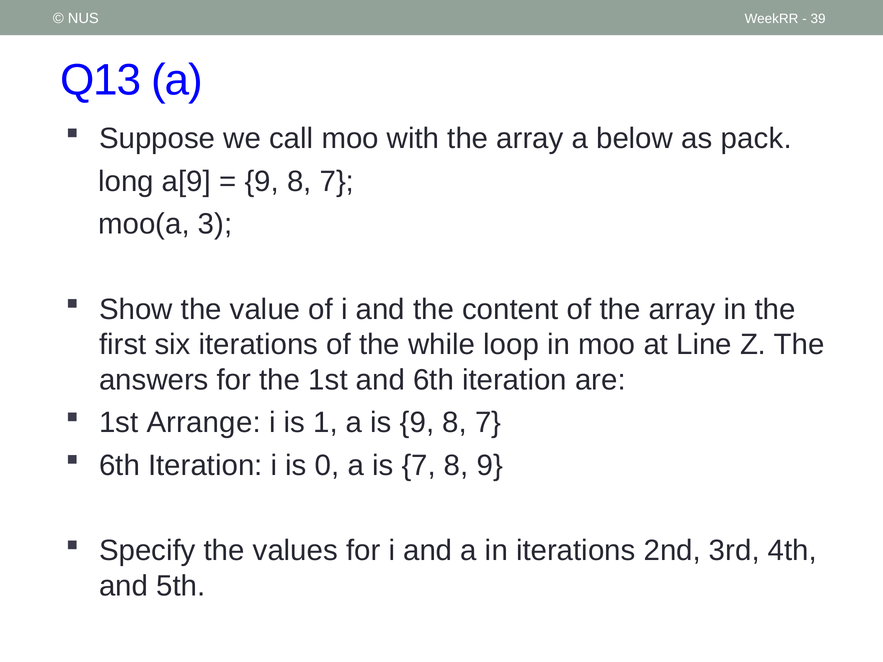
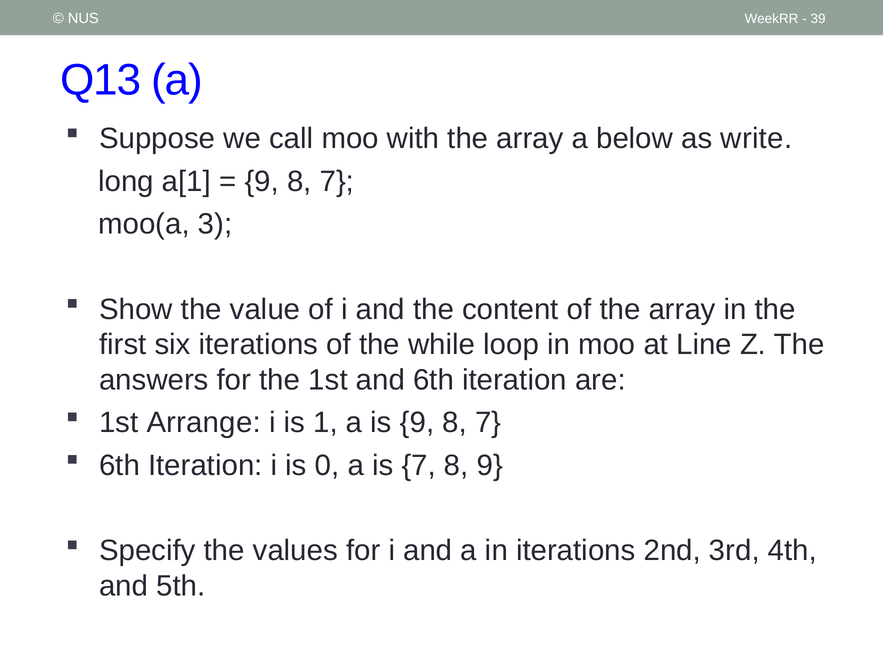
pack: pack -> write
a[9: a[9 -> a[1
